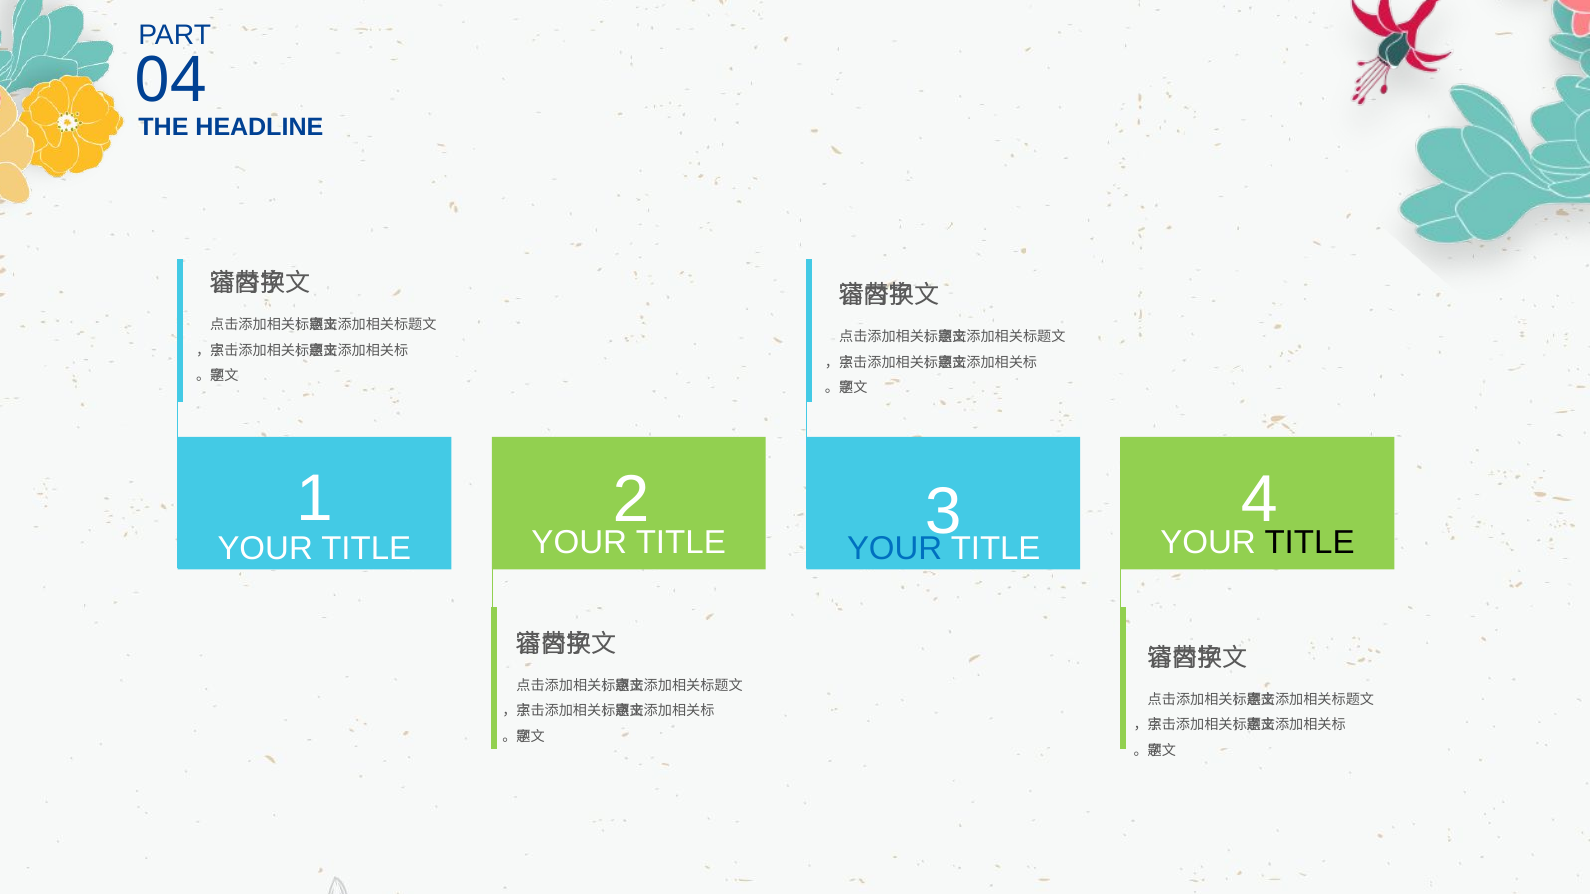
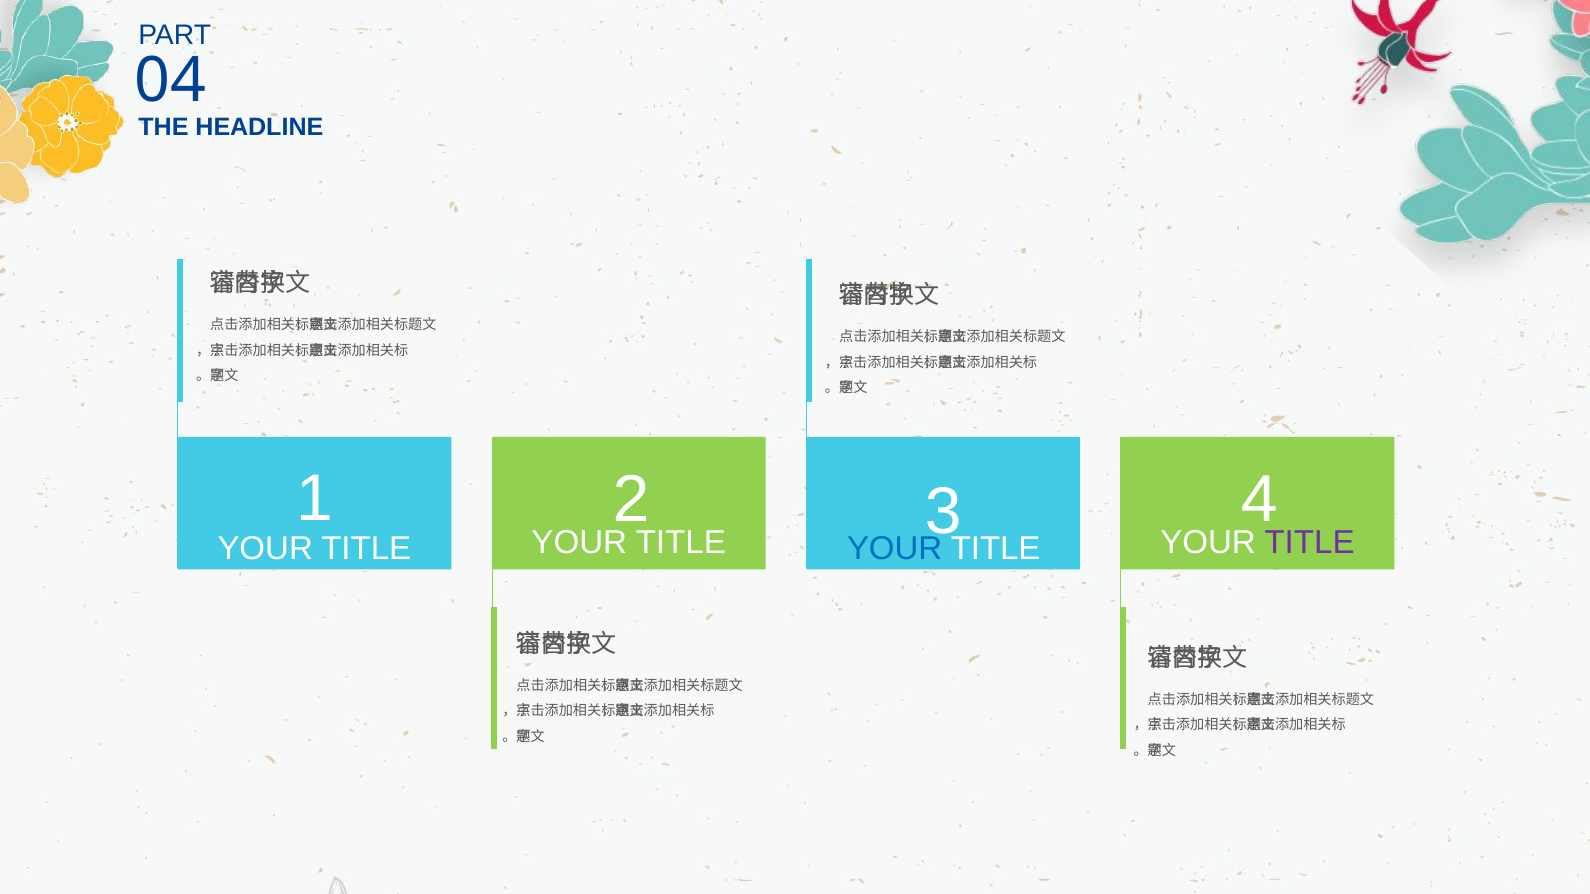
TITLE at (1310, 543) colour: black -> purple
